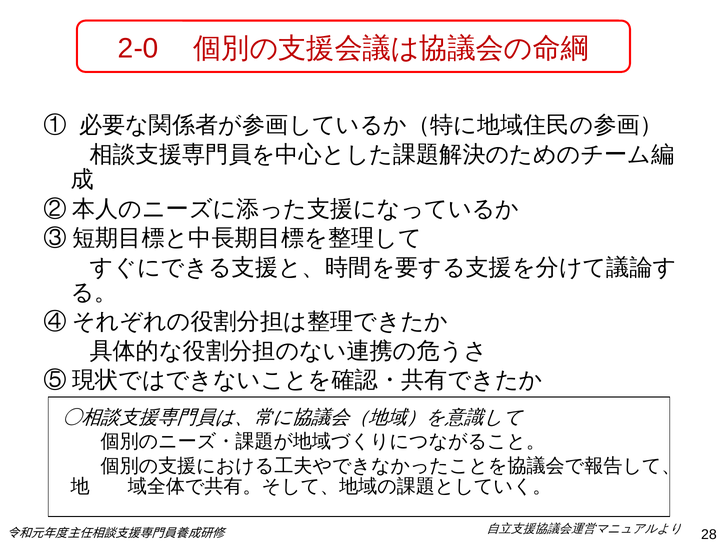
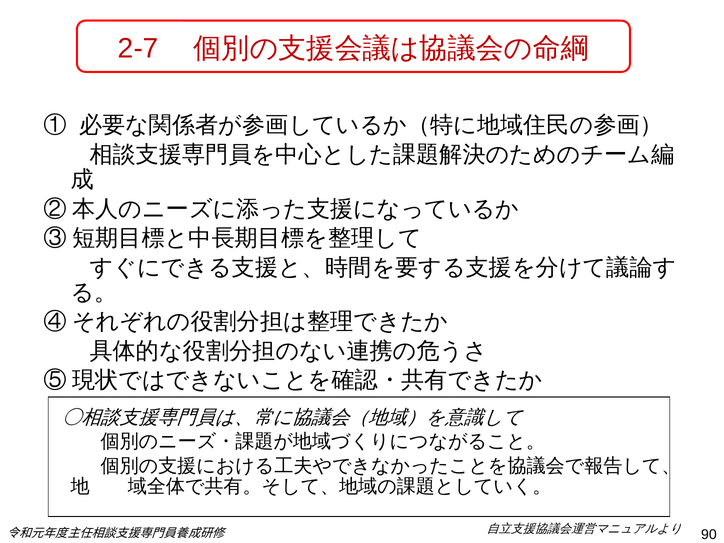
2-0: 2-0 -> 2-7
28: 28 -> 90
